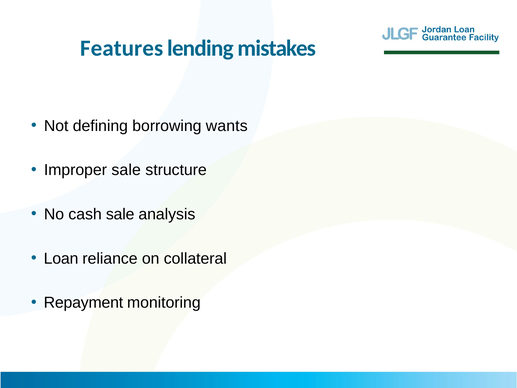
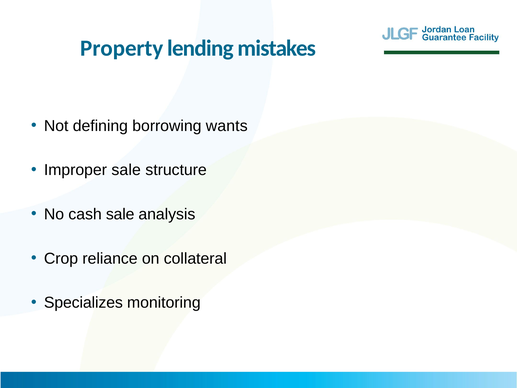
Features: Features -> Property
Loan: Loan -> Crop
Repayment: Repayment -> Specializes
